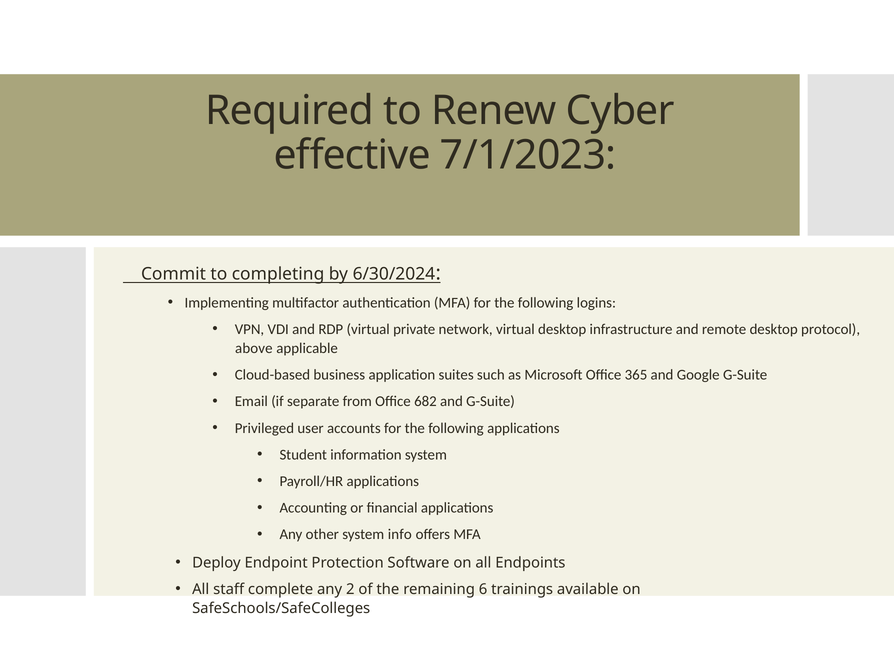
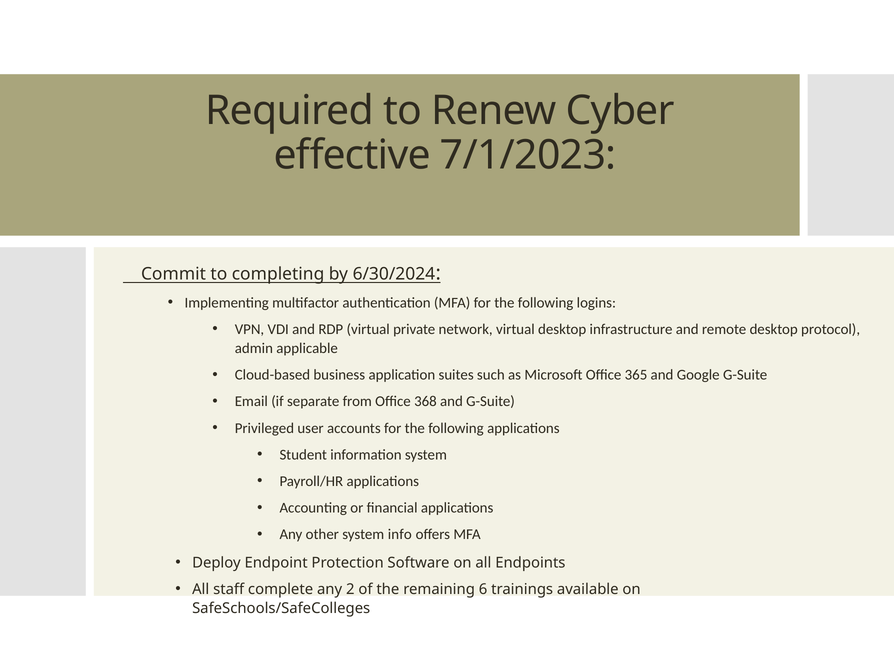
above: above -> admin
682: 682 -> 368
